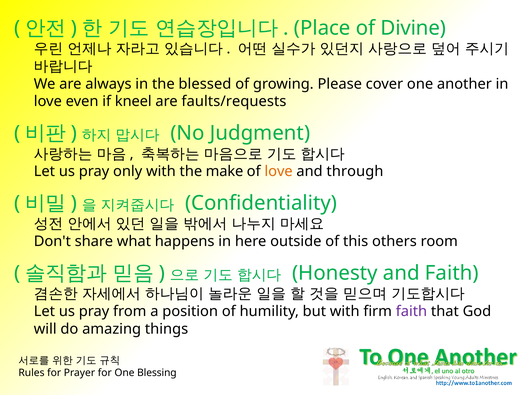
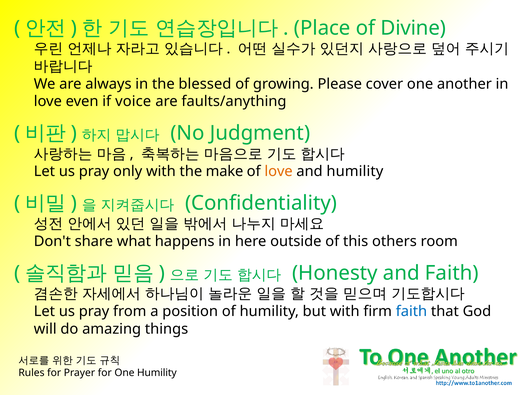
kneel: kneel -> voice
faults/requests: faults/requests -> faults/anything
and through: through -> humility
faith at (411, 312) colour: purple -> blue
One Blessing: Blessing -> Humility
